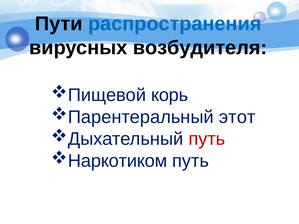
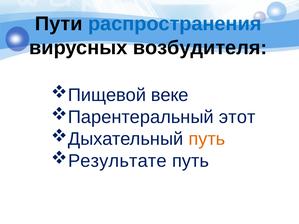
корь: корь -> веке
путь at (207, 139) colour: red -> orange
Наркотиком: Наркотиком -> Результате
